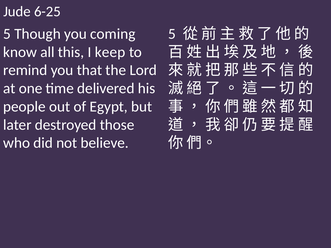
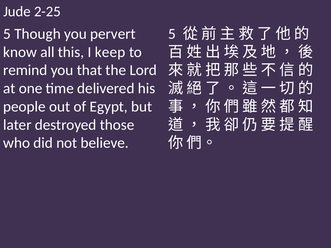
6-25: 6-25 -> 2-25
coming: coming -> pervert
